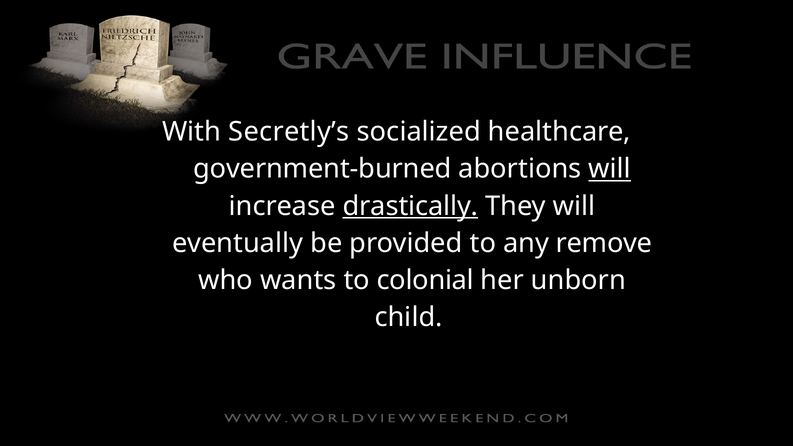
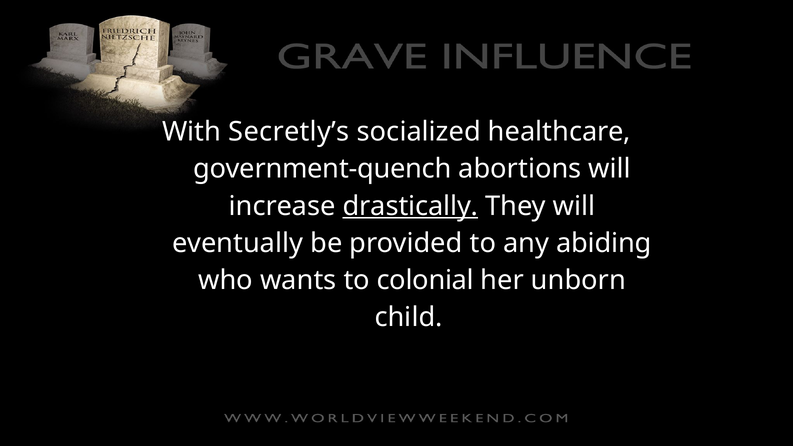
government-burned: government-burned -> government-quench
will at (610, 169) underline: present -> none
remove: remove -> abiding
